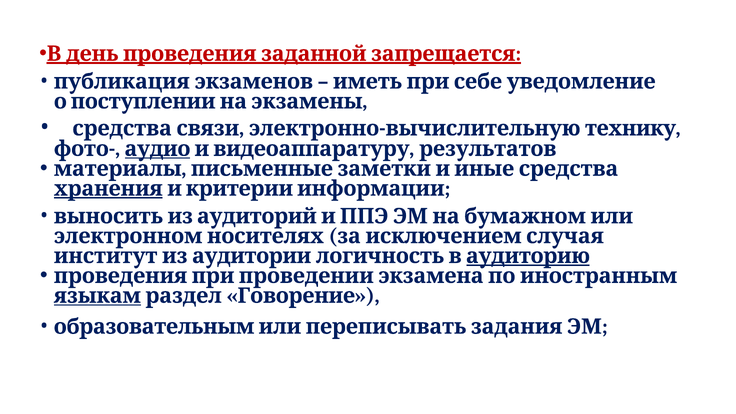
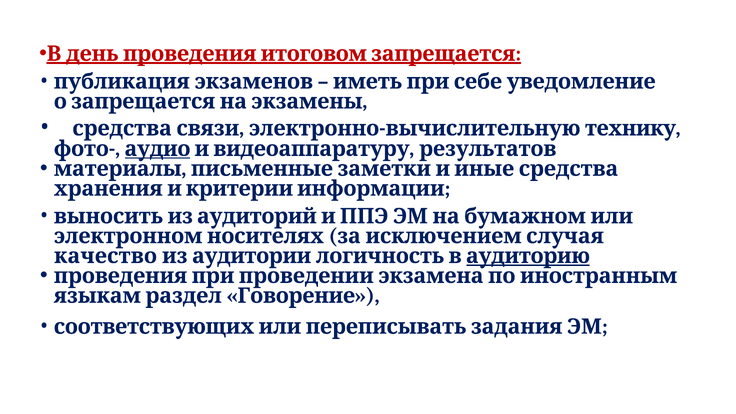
заданной: заданной -> итоговом
о поступлении: поступлении -> запрещается
хранения underline: present -> none
институт: институт -> качество
языкам underline: present -> none
образовательным: образовательным -> соответствующих
